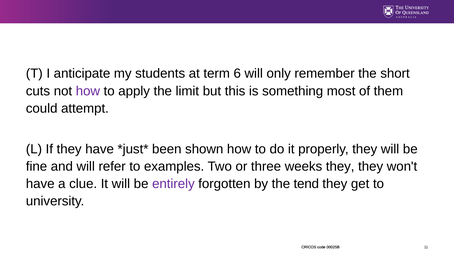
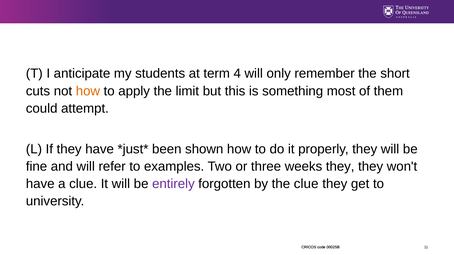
6: 6 -> 4
how at (88, 91) colour: purple -> orange
the tend: tend -> clue
